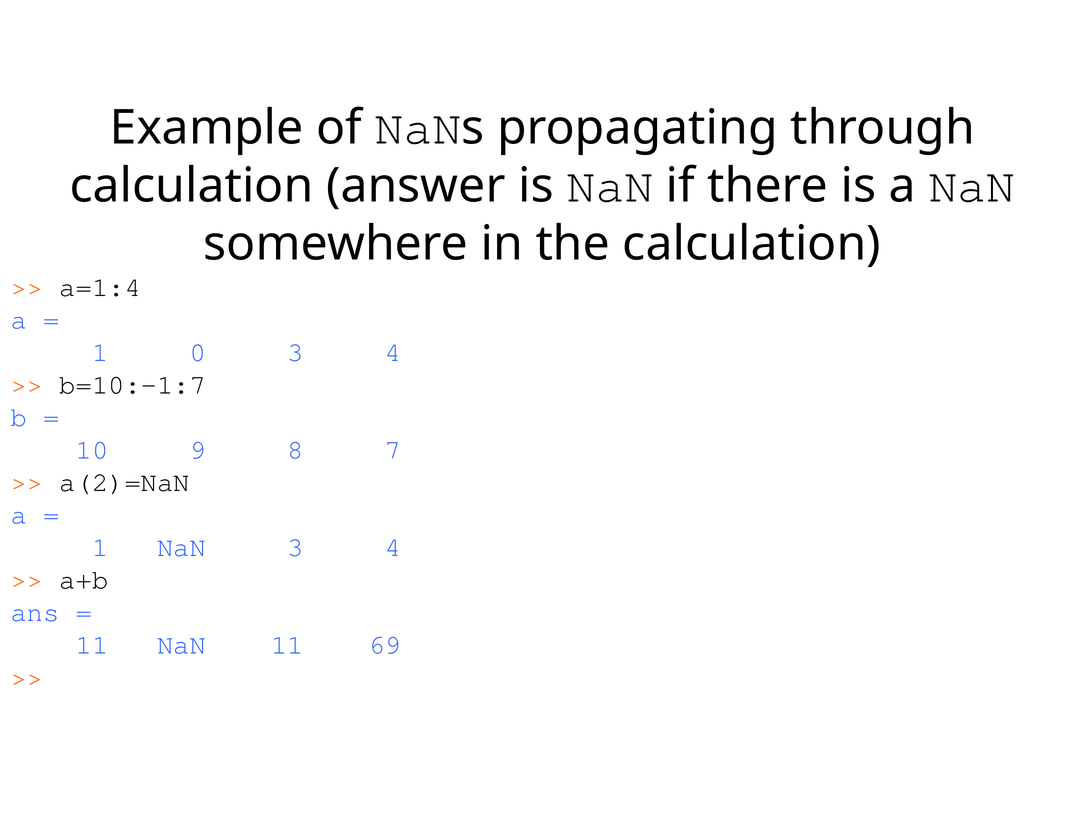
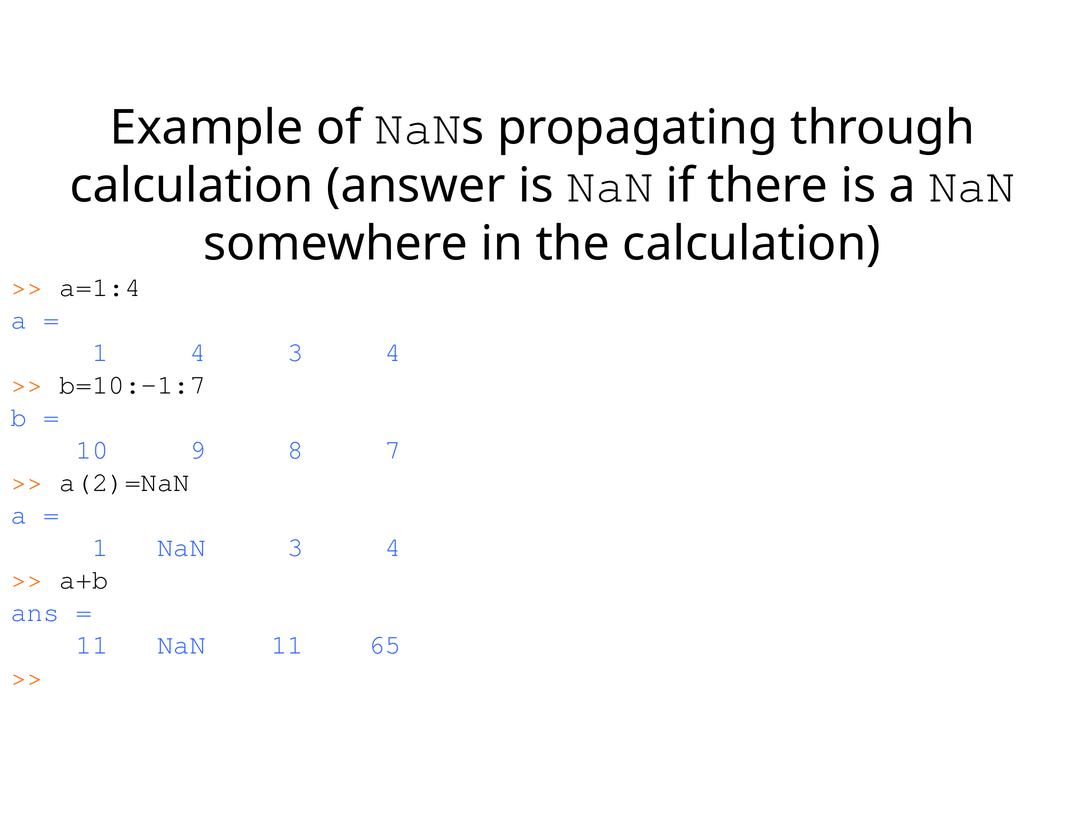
1 0: 0 -> 4
69: 69 -> 65
